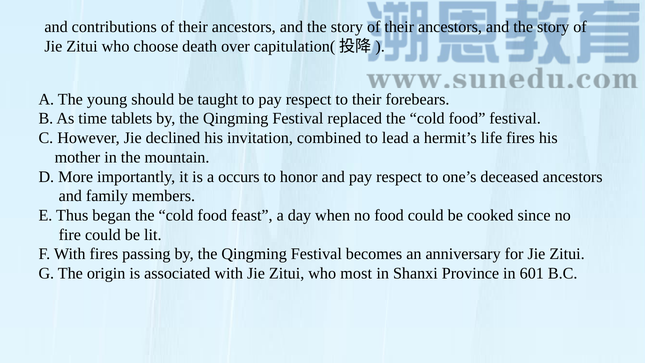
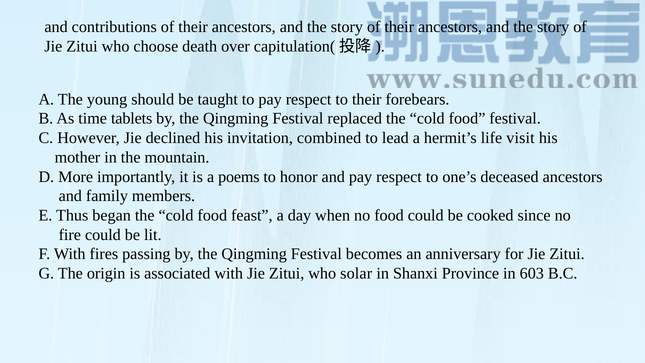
life fires: fires -> visit
occurs: occurs -> poems
most: most -> solar
601: 601 -> 603
